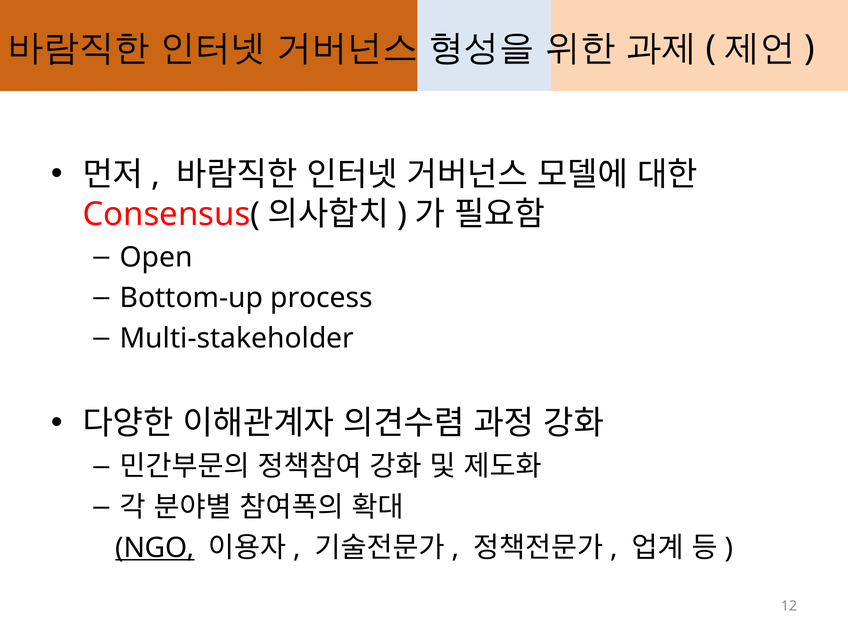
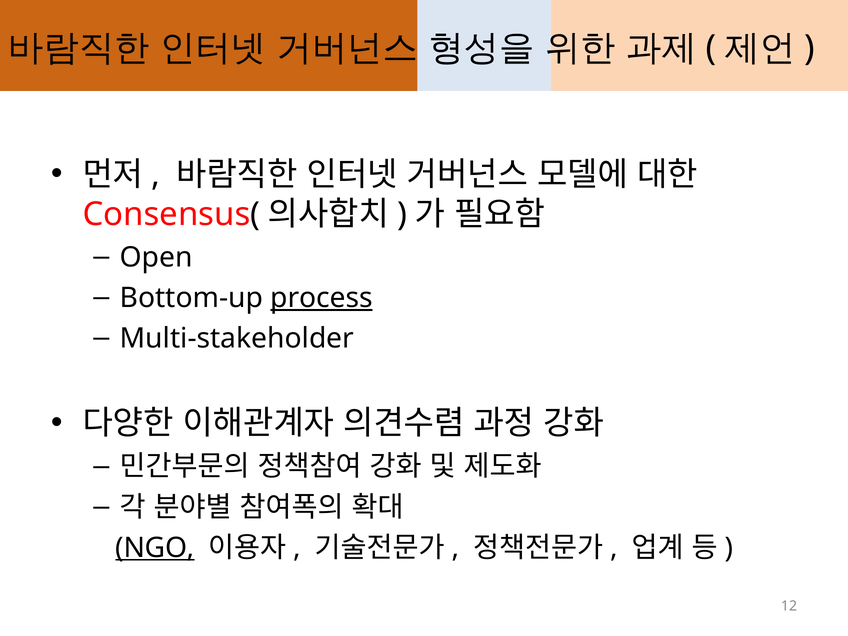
process underline: none -> present
